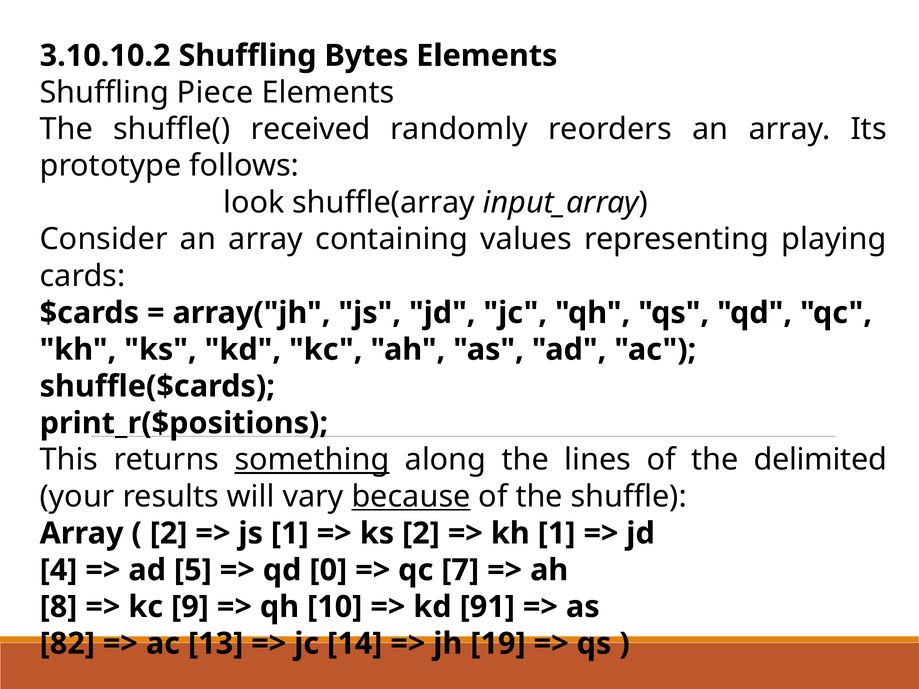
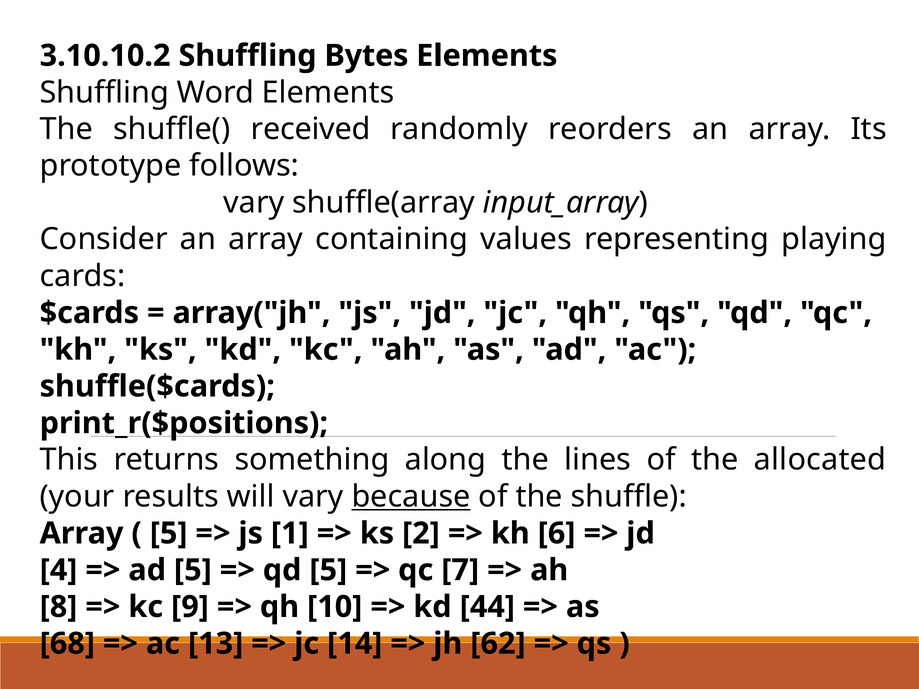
Piece: Piece -> Word
look at (254, 203): look -> vary
something underline: present -> none
delimited: delimited -> allocated
2 at (169, 534): 2 -> 5
kh 1: 1 -> 6
qd 0: 0 -> 5
91: 91 -> 44
82: 82 -> 68
19: 19 -> 62
